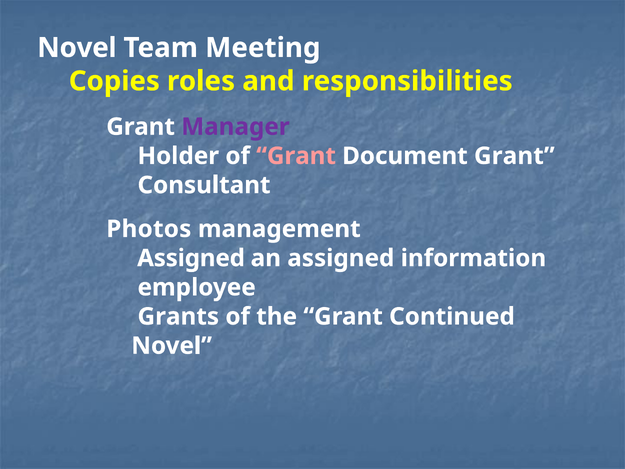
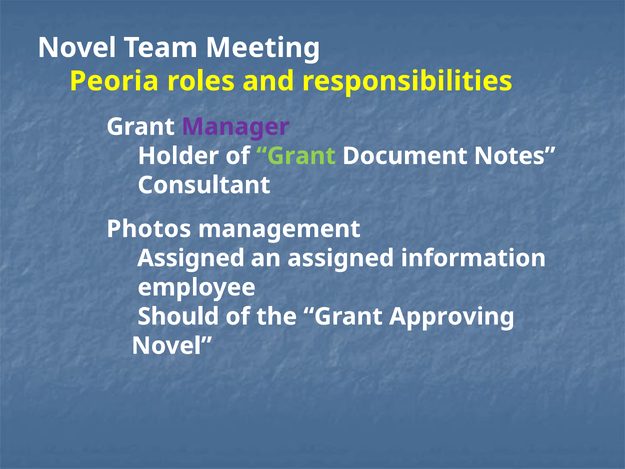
Copies: Copies -> Peoria
Grant at (296, 156) colour: pink -> light green
Document Grant: Grant -> Notes
Grants: Grants -> Should
Continued: Continued -> Approving
